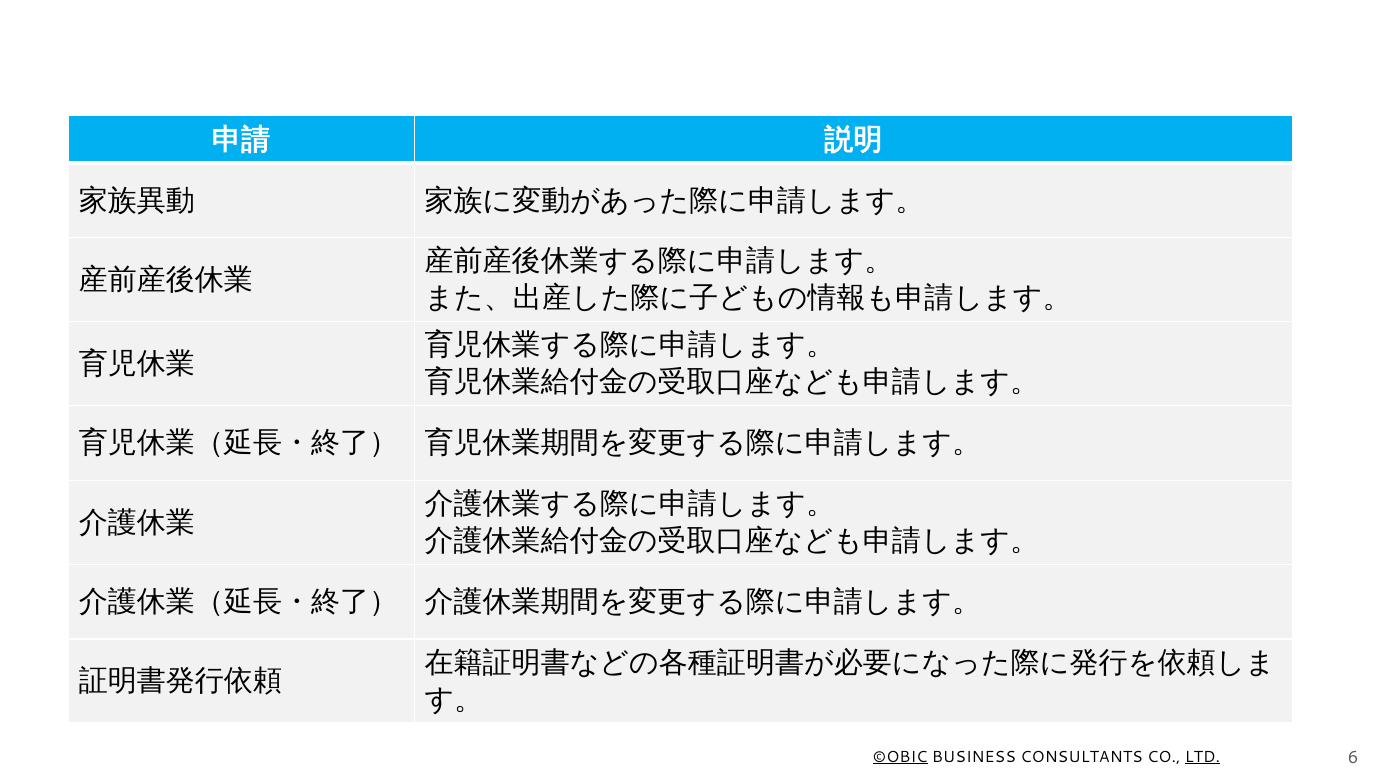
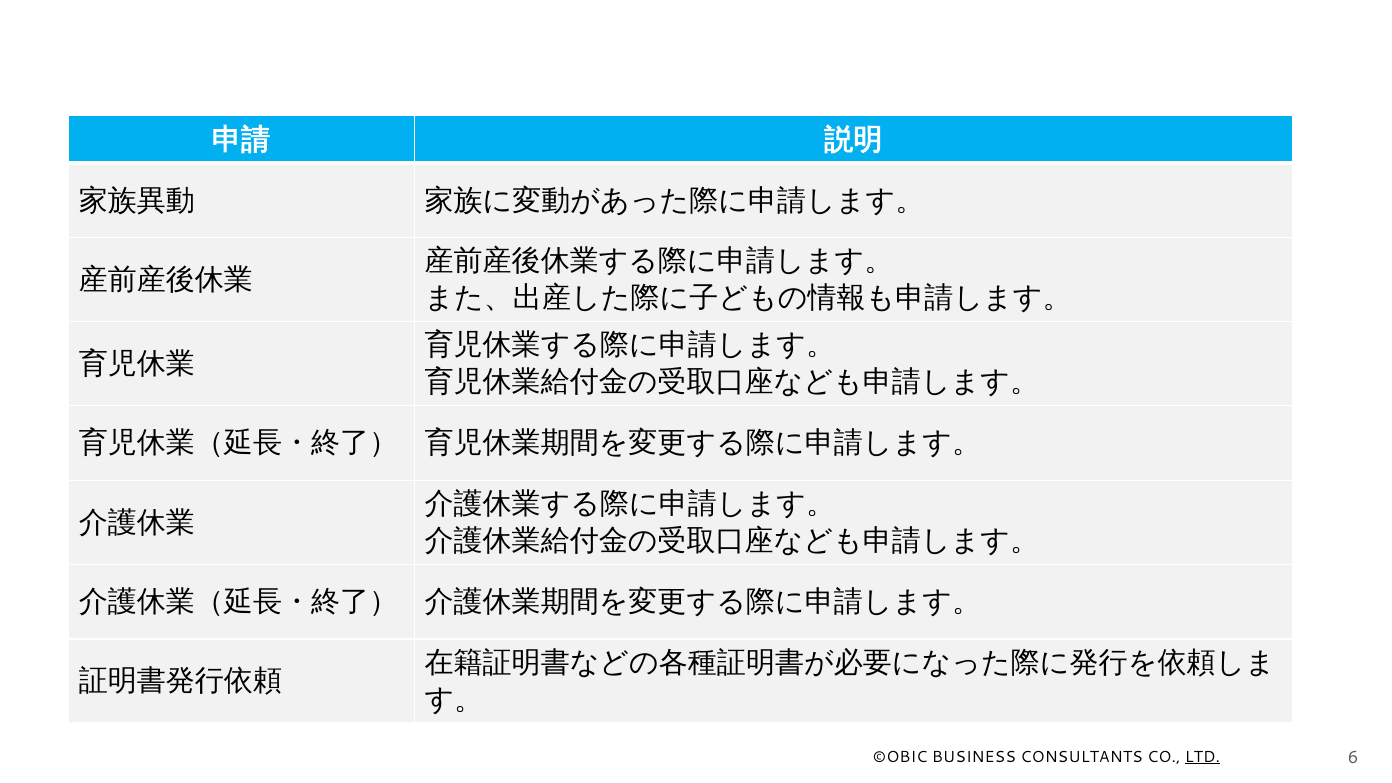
©OBIC underline: present -> none
